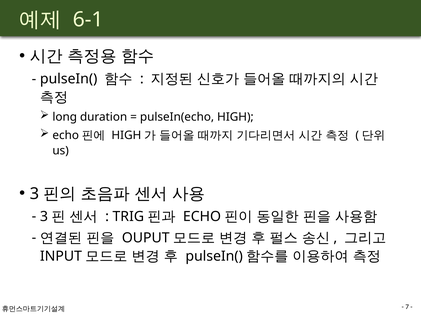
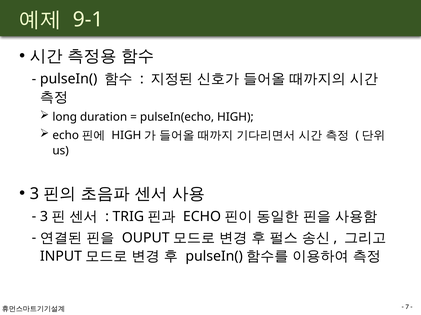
6-1: 6-1 -> 9-1
